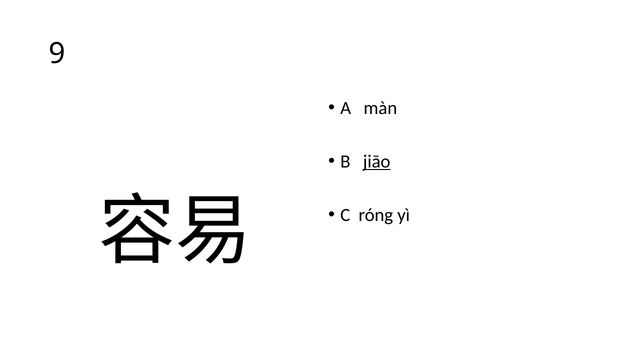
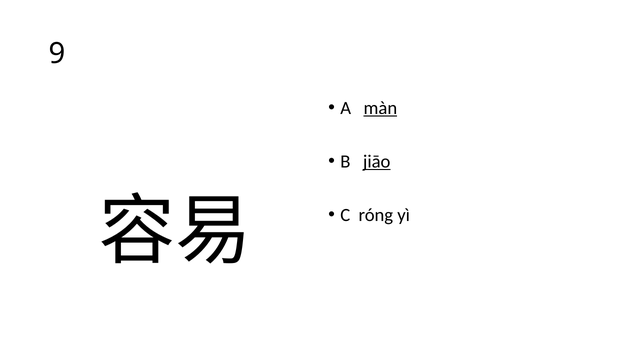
màn underline: none -> present
